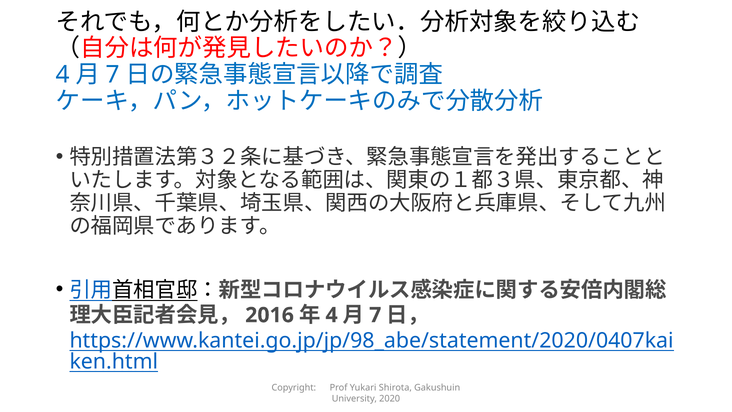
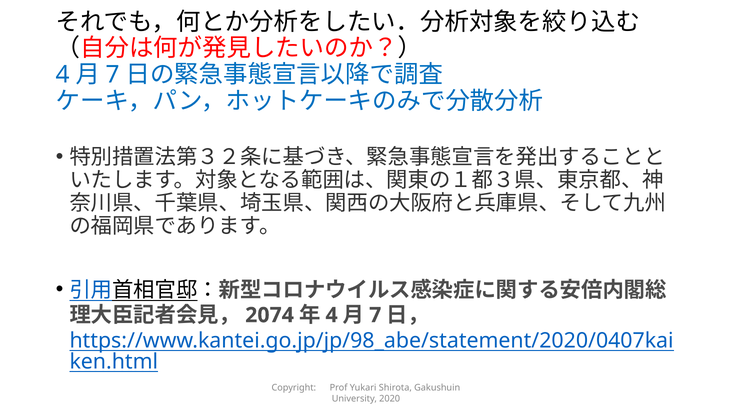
2016: 2016 -> 2074
